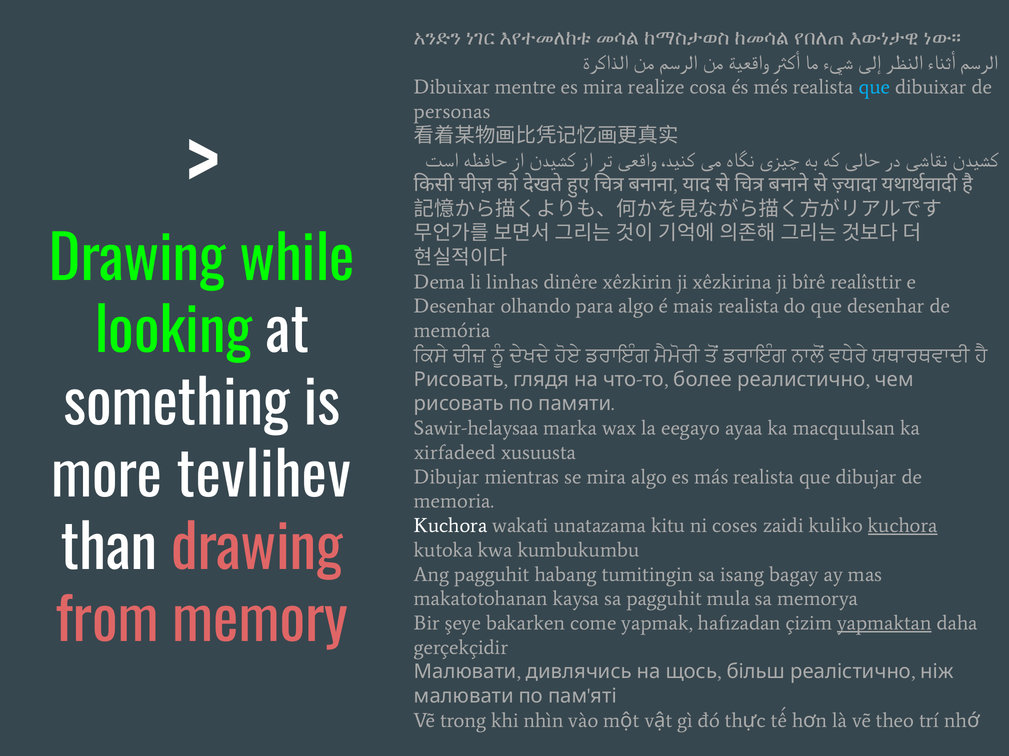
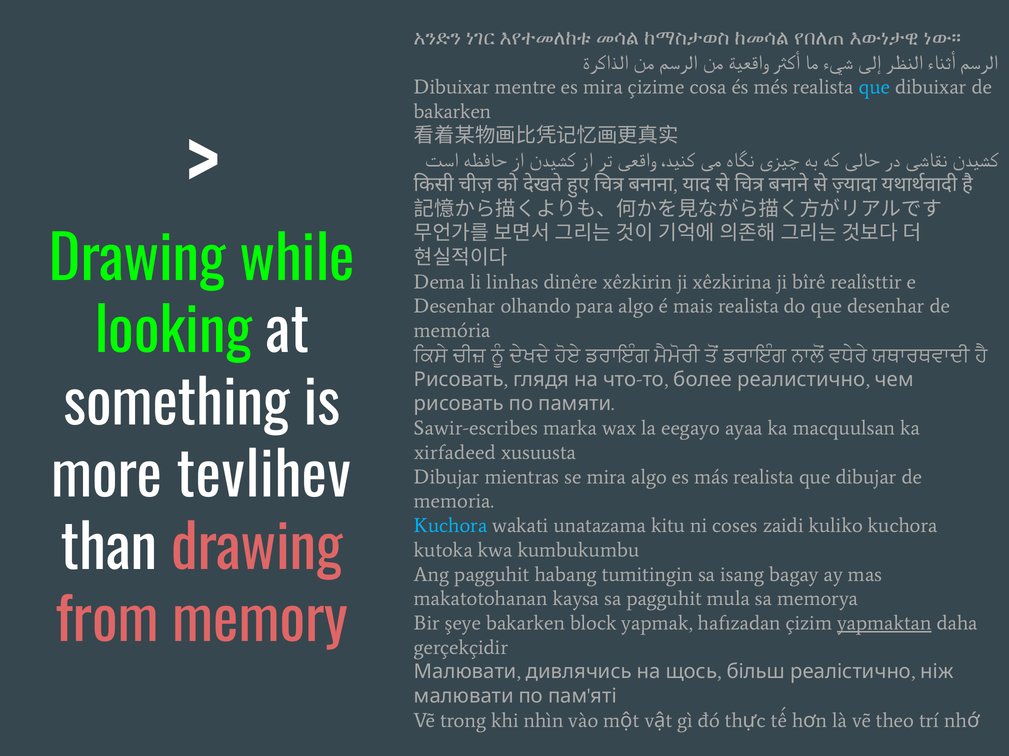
realize: realize -> çizime
personas at (452, 111): personas -> bakarken
Sawir-helaysaa: Sawir-helaysaa -> Sawir-escribes
Kuchora at (451, 526) colour: white -> light blue
kuchora at (903, 526) underline: present -> none
come: come -> block
